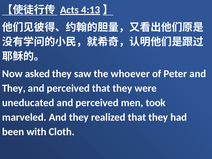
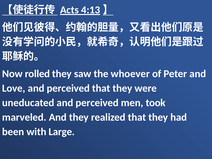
asked: asked -> rolled
They at (14, 88): They -> Love
Cloth: Cloth -> Large
